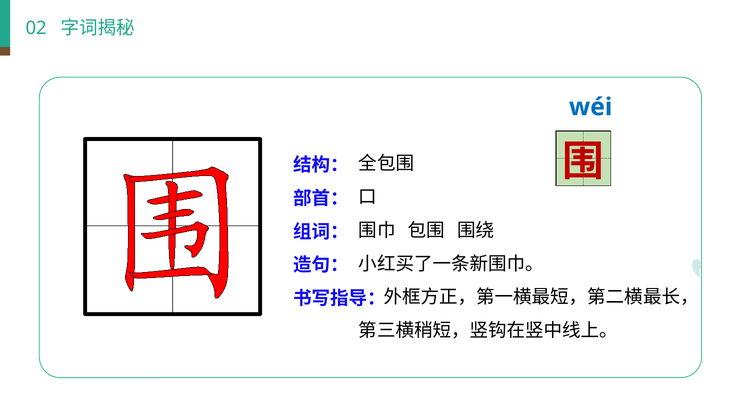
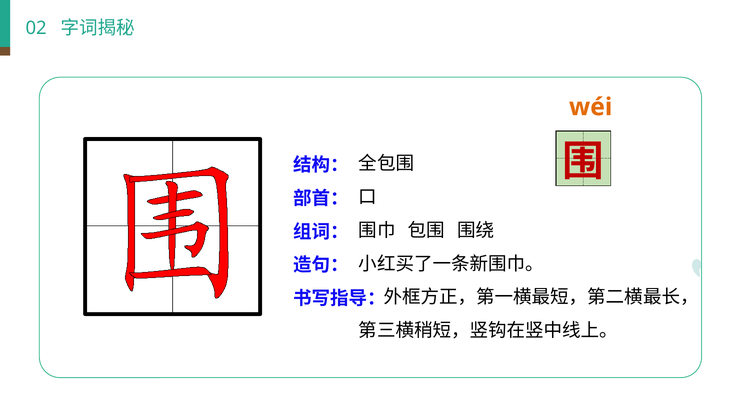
wéi colour: blue -> orange
